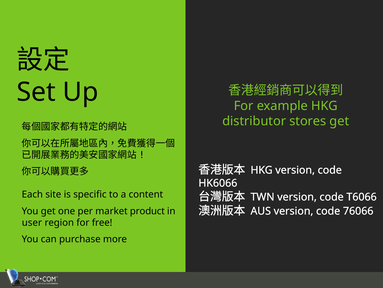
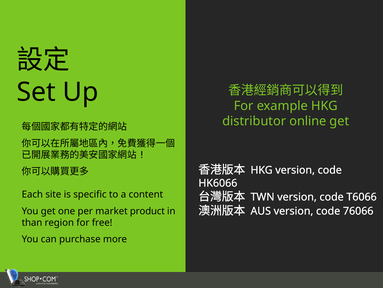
stores: stores -> online
user: user -> than
